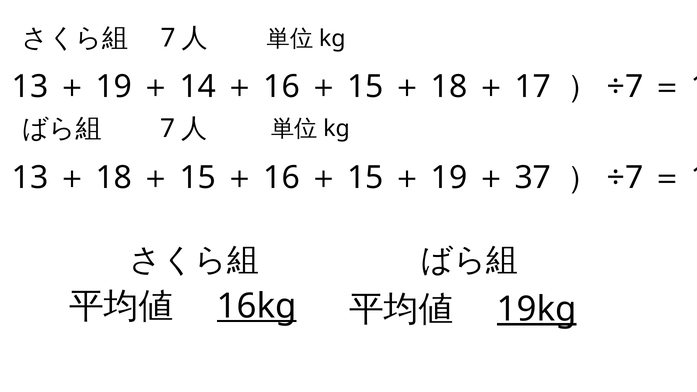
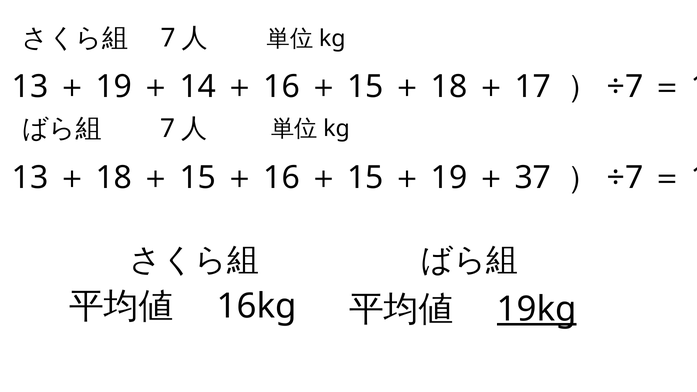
16kg underline: present -> none
